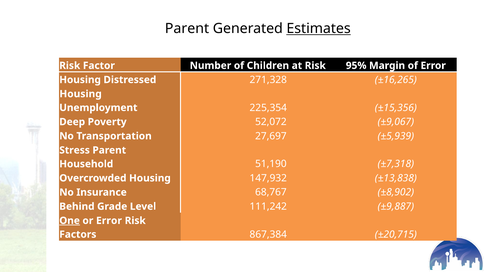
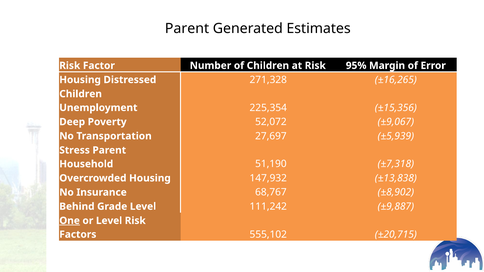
Estimates underline: present -> none
Housing at (81, 94): Housing -> Children
or Error: Error -> Level
867,384: 867,384 -> 555,102
